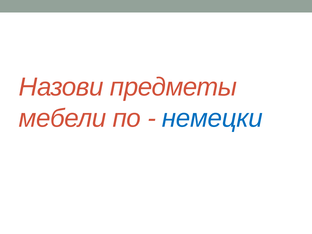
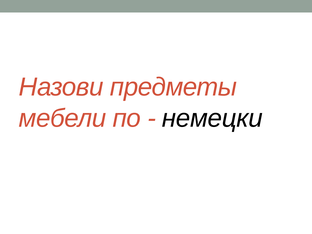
немецки colour: blue -> black
